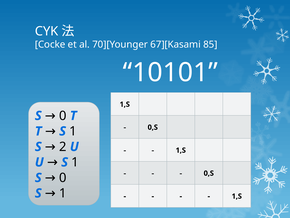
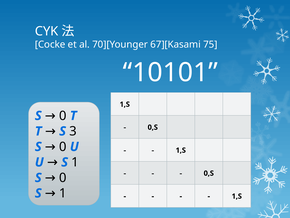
85: 85 -> 75
1 at (73, 131): 1 -> 3
2 at (63, 146): 2 -> 0
